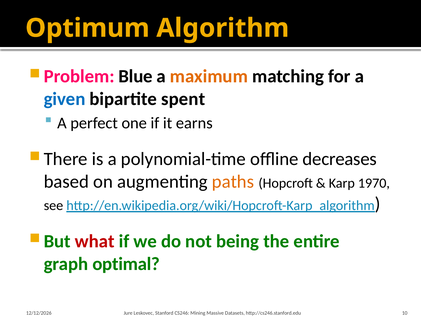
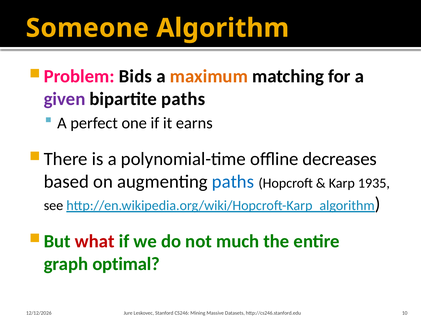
Optimum: Optimum -> Someone
Blue: Blue -> Bids
given colour: blue -> purple
bipartite spent: spent -> paths
paths at (233, 181) colour: orange -> blue
1970: 1970 -> 1935
being: being -> much
